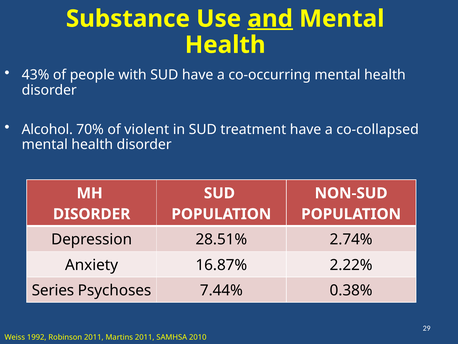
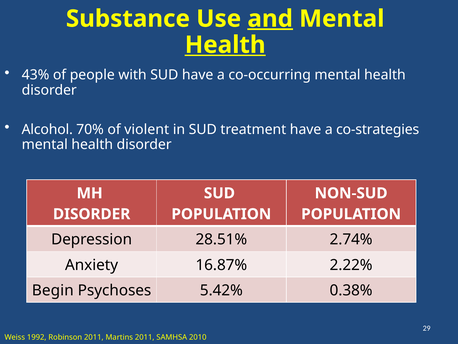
Health at (225, 45) underline: none -> present
co-collapsed: co-collapsed -> co-strategies
Series: Series -> Begin
7.44%: 7.44% -> 5.42%
